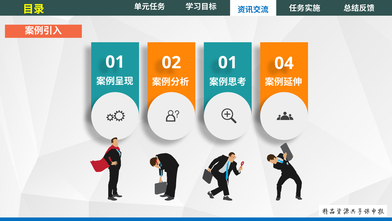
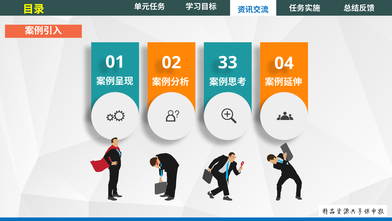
02 01: 01 -> 33
